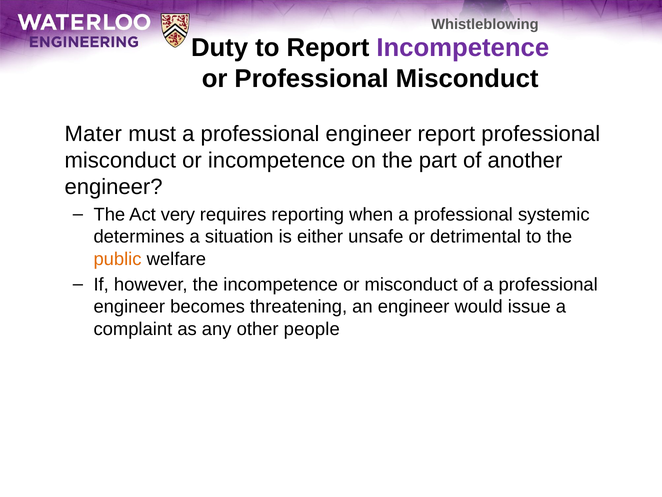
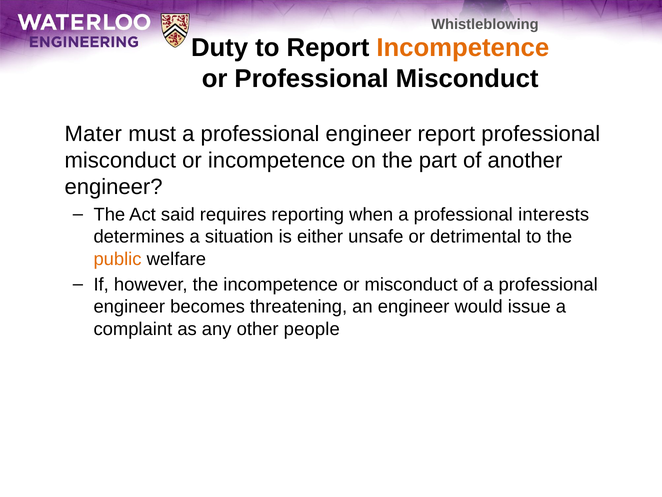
Incompetence at (463, 48) colour: purple -> orange
very: very -> said
systemic: systemic -> interests
